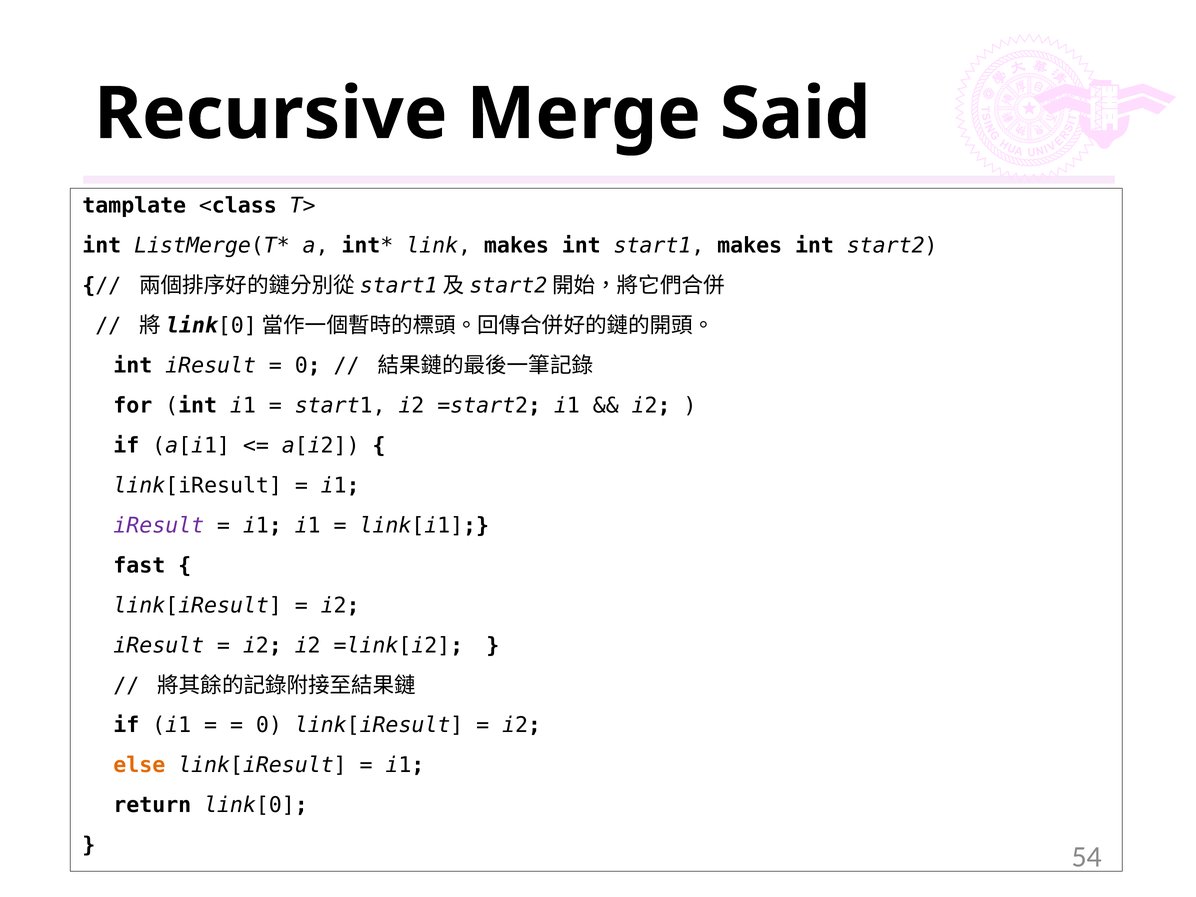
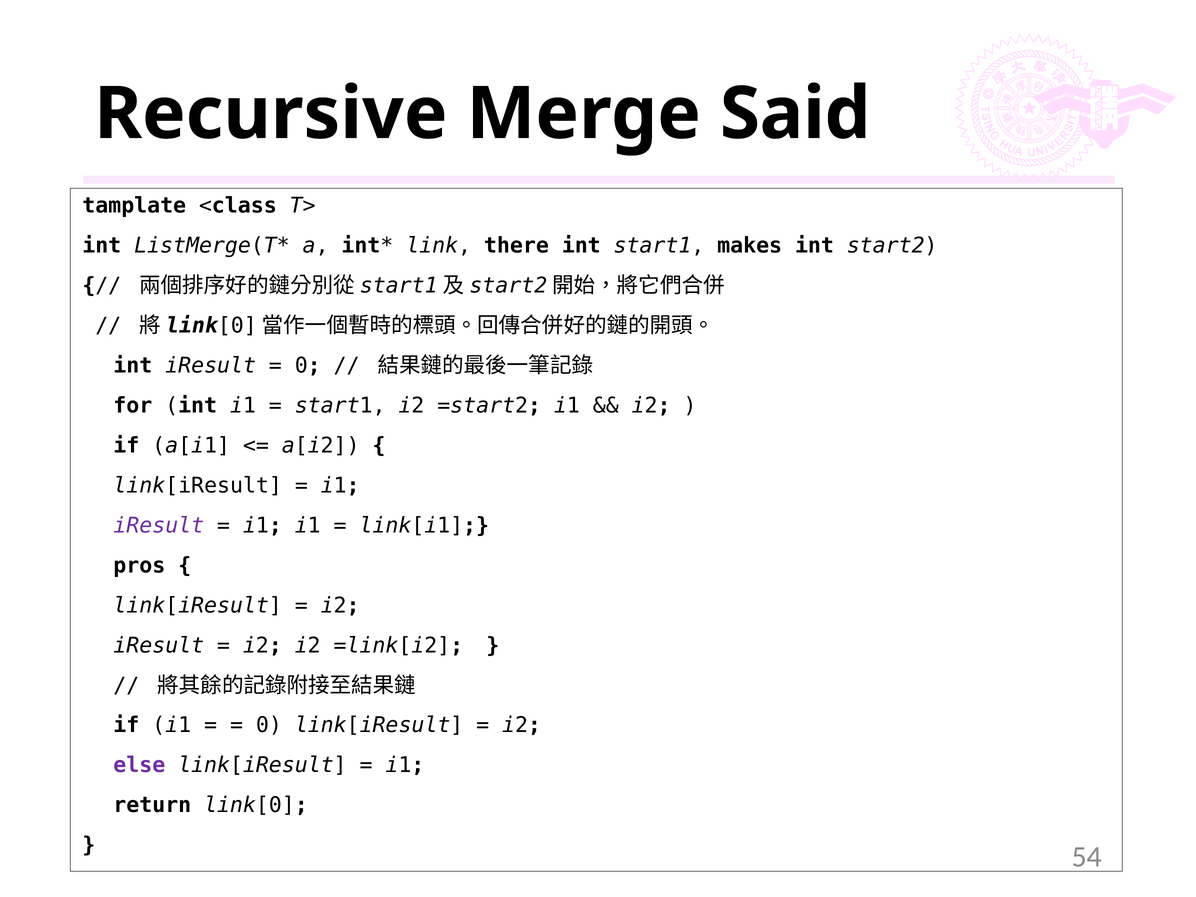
link makes: makes -> there
fast: fast -> pros
else colour: orange -> purple
